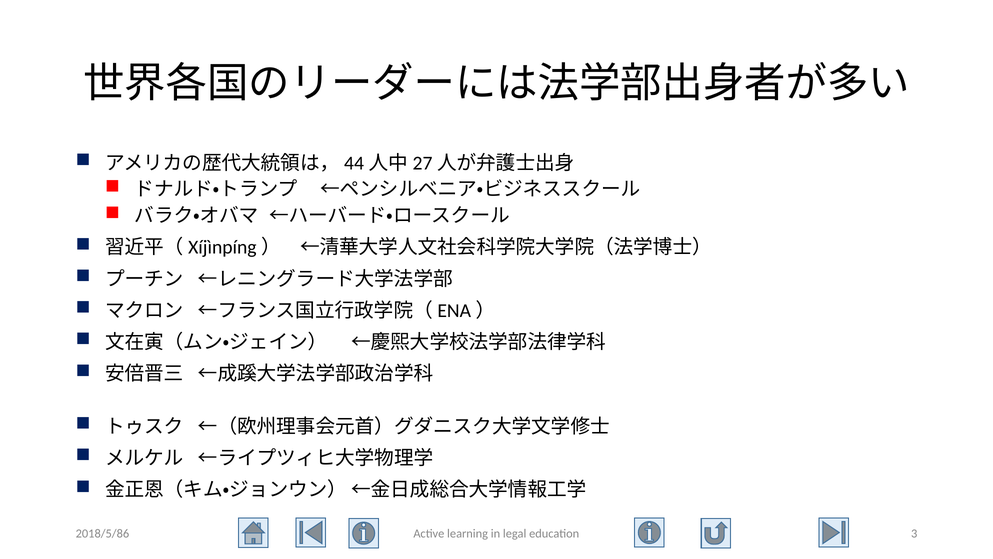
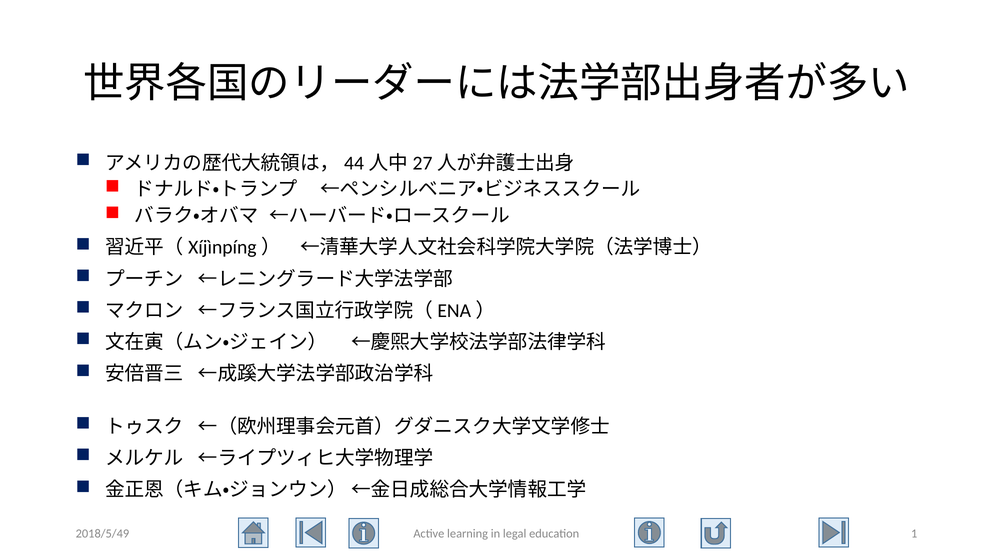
2018/5/86: 2018/5/86 -> 2018/5/49
3: 3 -> 1
